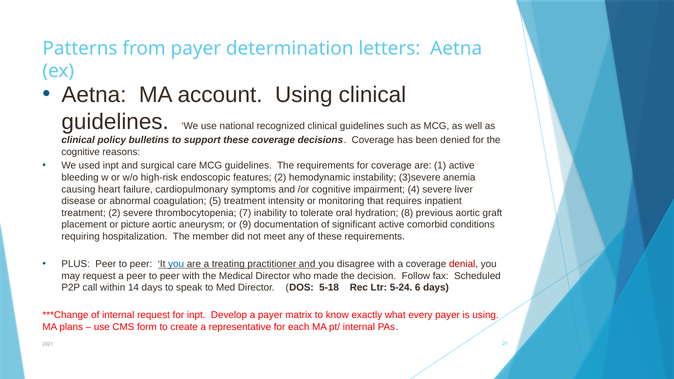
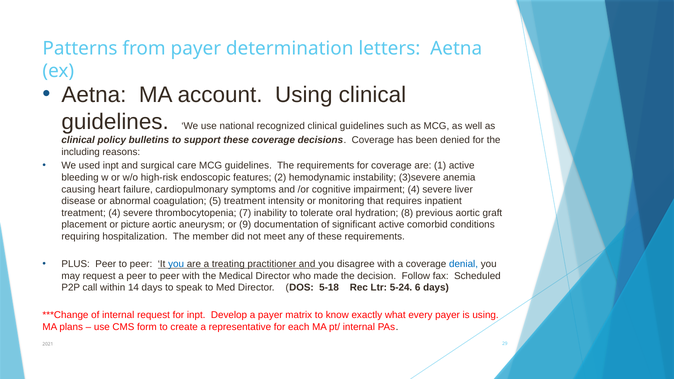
cognitive at (81, 152): cognitive -> including
treatment 2: 2 -> 4
denial colour: red -> blue
